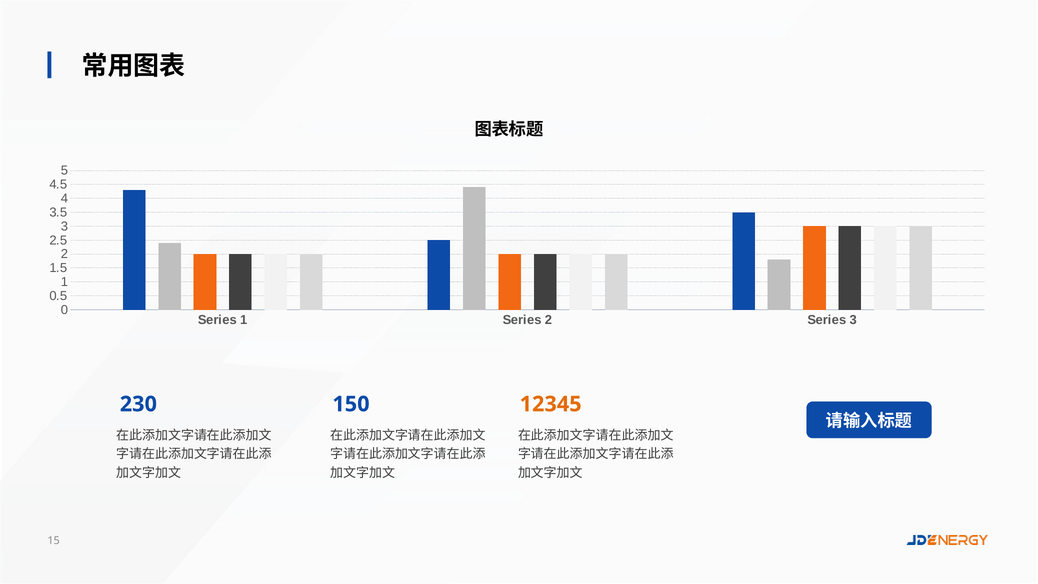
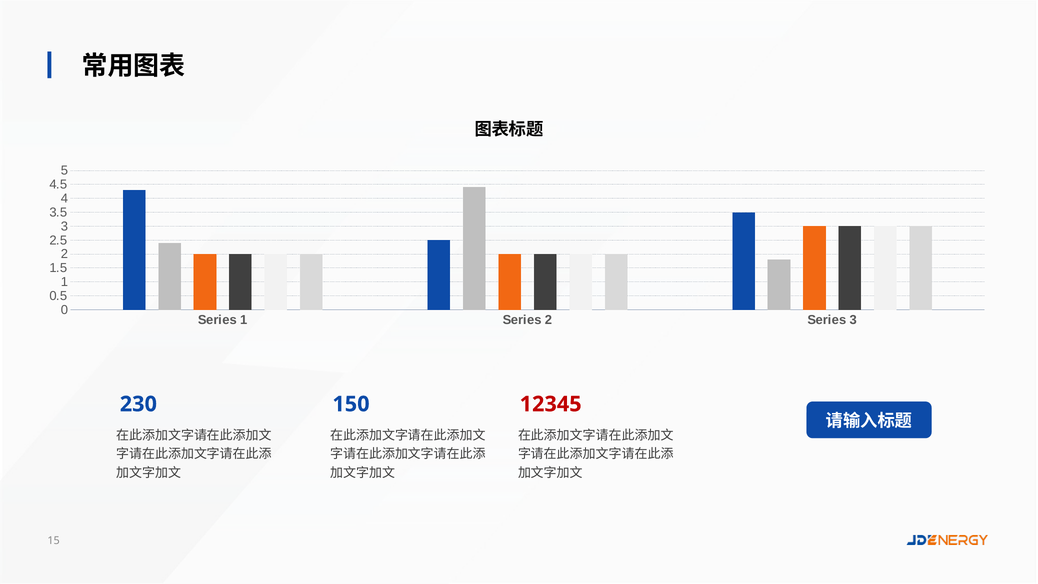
12345 colour: orange -> red
